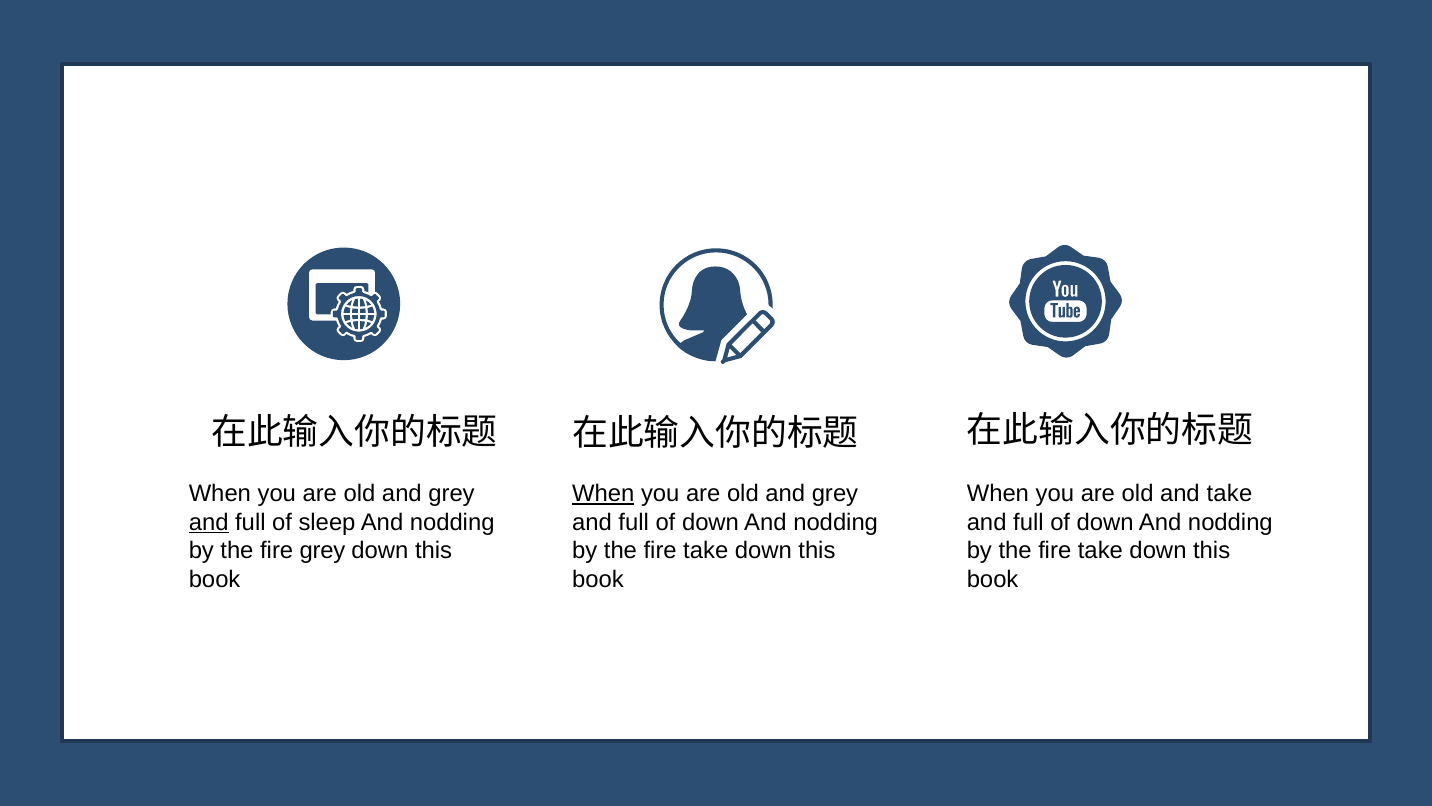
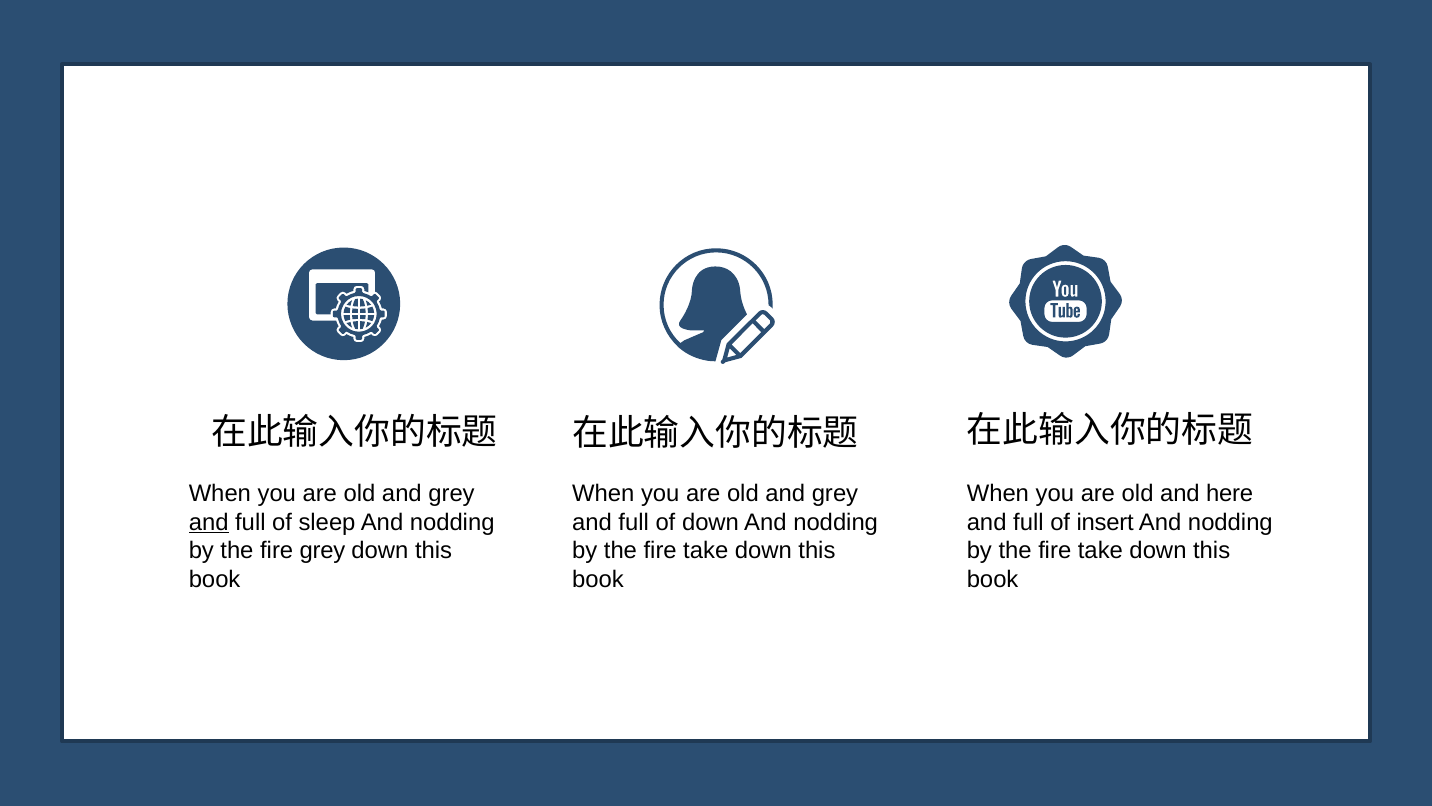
When at (603, 493) underline: present -> none
and take: take -> here
down at (1105, 522): down -> insert
